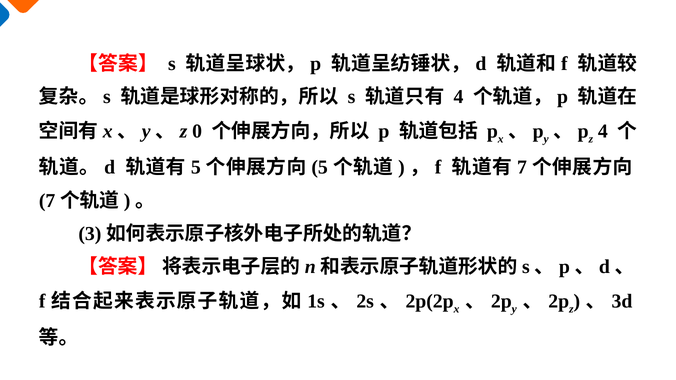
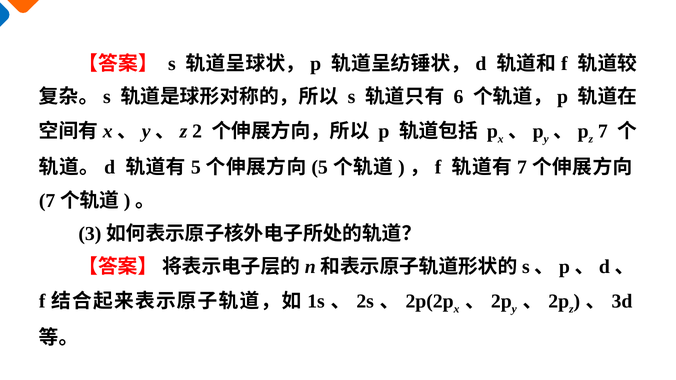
4 at (458, 97): 4 -> 6
0: 0 -> 2
4 at (603, 131): 4 -> 7
